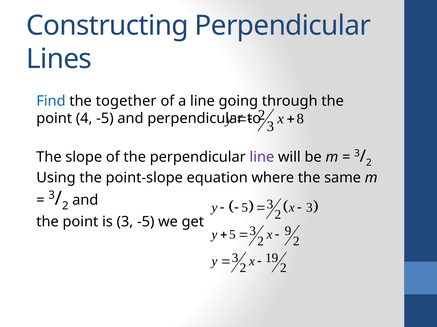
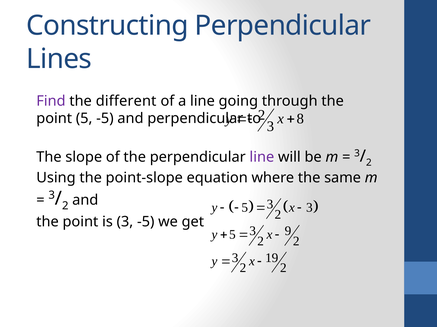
Find colour: blue -> purple
together: together -> different
point 4: 4 -> 5
